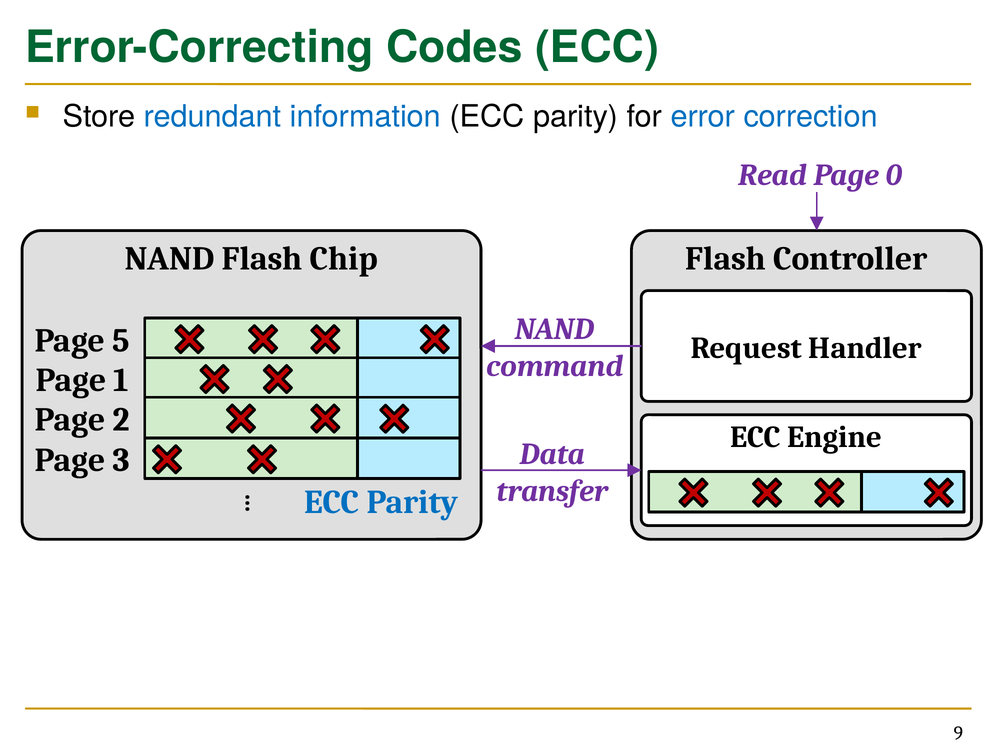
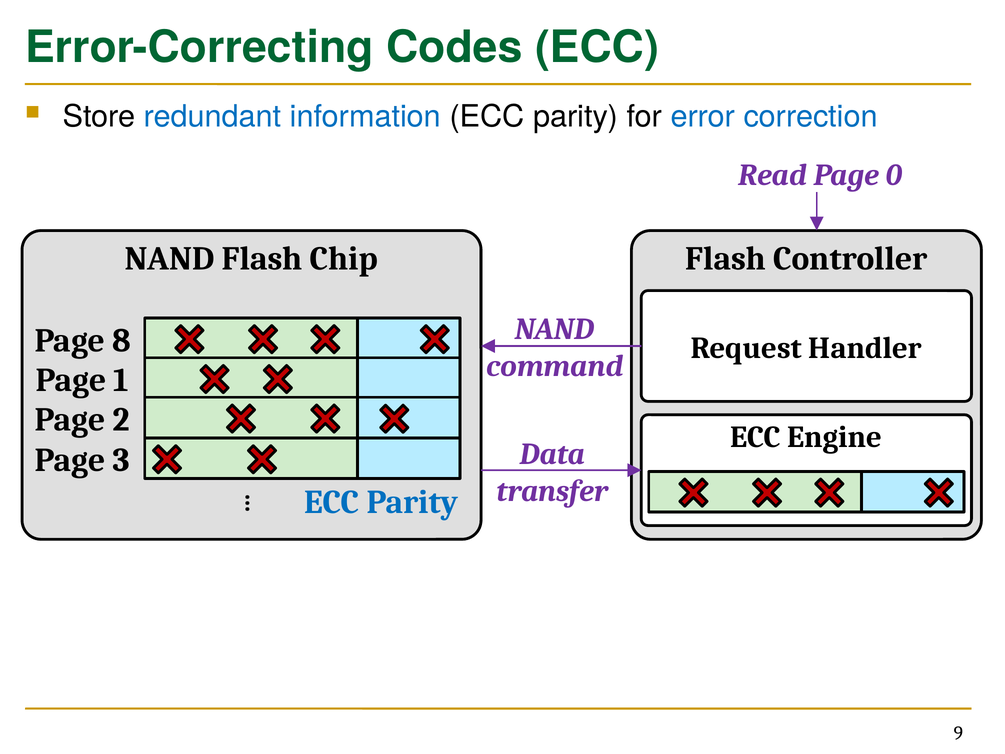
5: 5 -> 8
